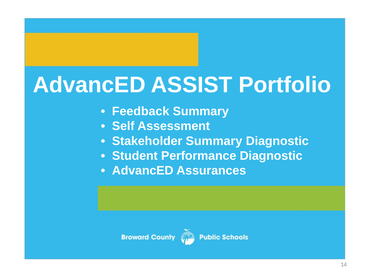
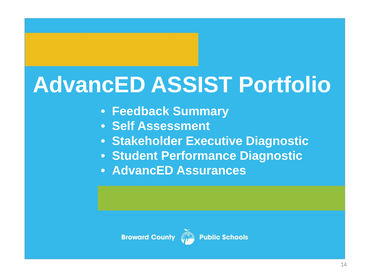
Stakeholder Summary: Summary -> Executive
